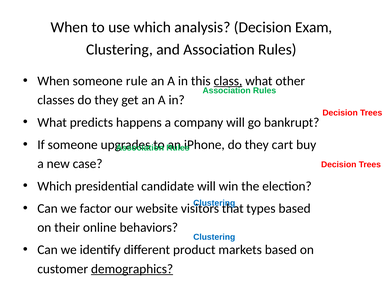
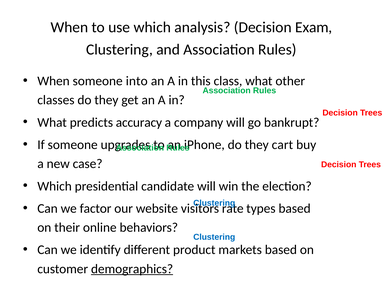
rule: rule -> into
class underline: present -> none
happens: happens -> accuracy
that: that -> rate
